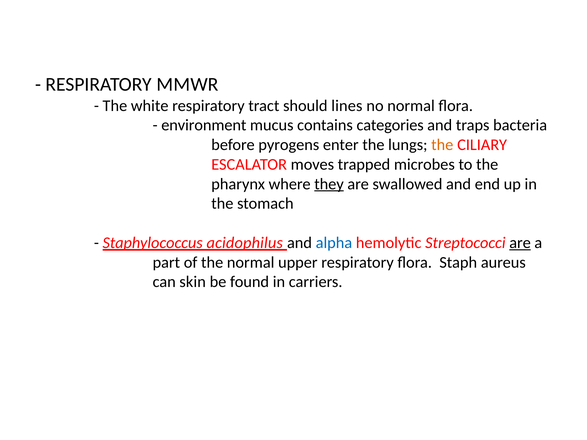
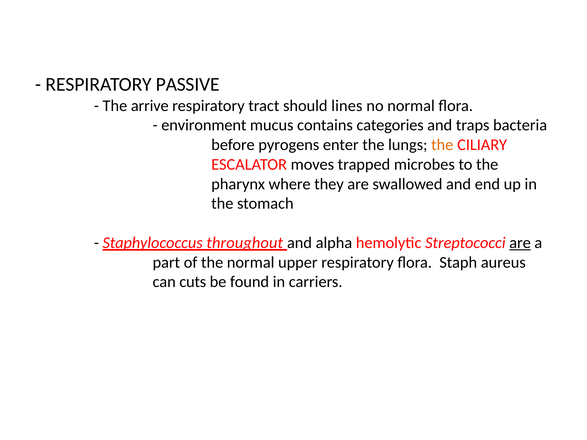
MMWR: MMWR -> PASSIVE
white: white -> arrive
they underline: present -> none
acidophilus: acidophilus -> throughout
alpha colour: blue -> black
skin: skin -> cuts
